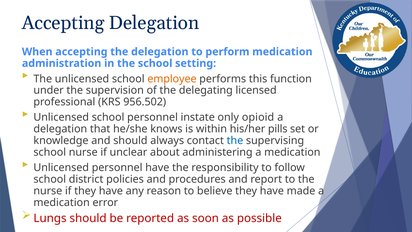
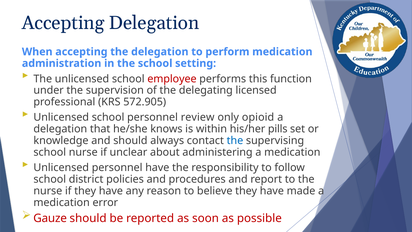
employee colour: orange -> red
956.502: 956.502 -> 572.905
instate: instate -> review
Lungs: Lungs -> Gauze
